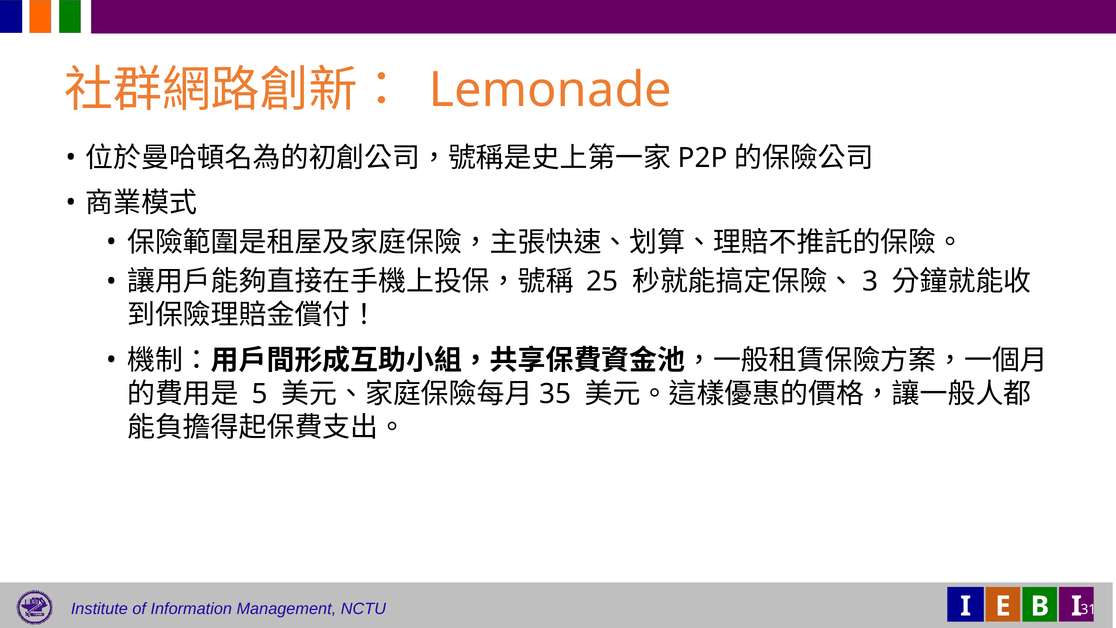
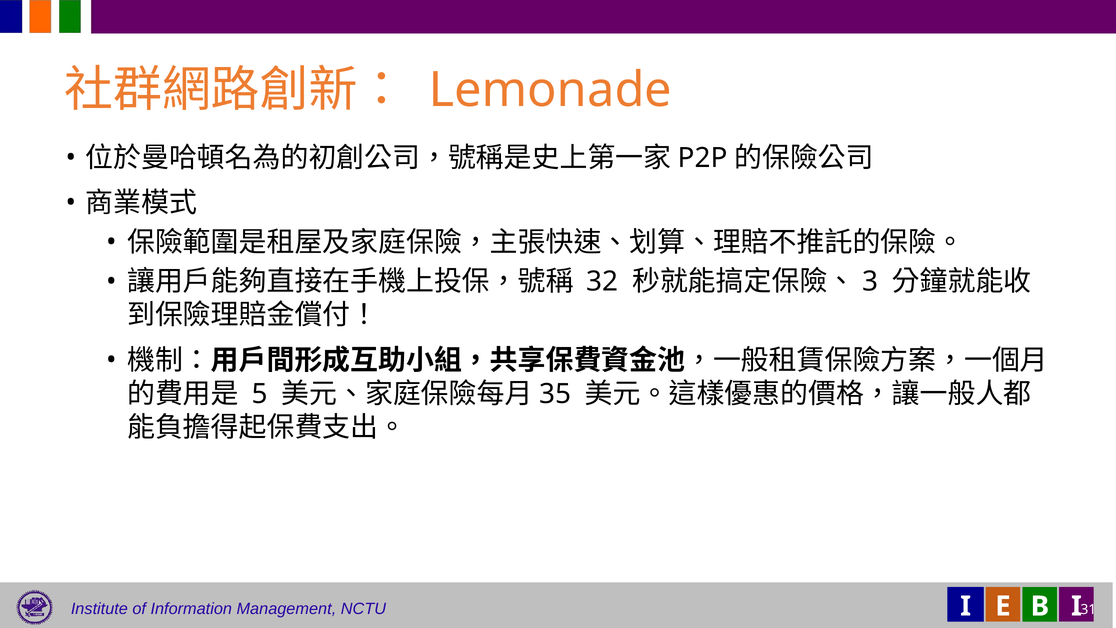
25: 25 -> 32
